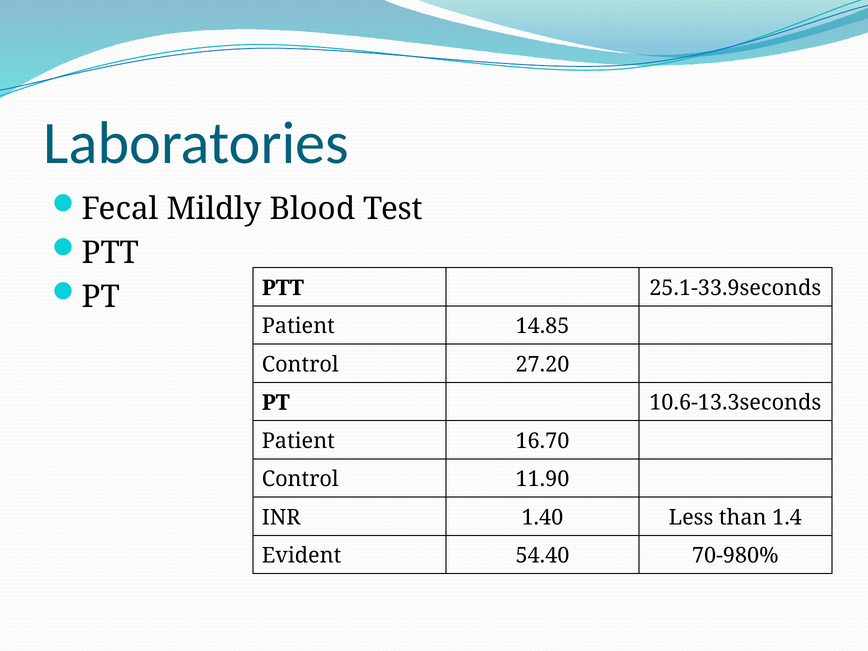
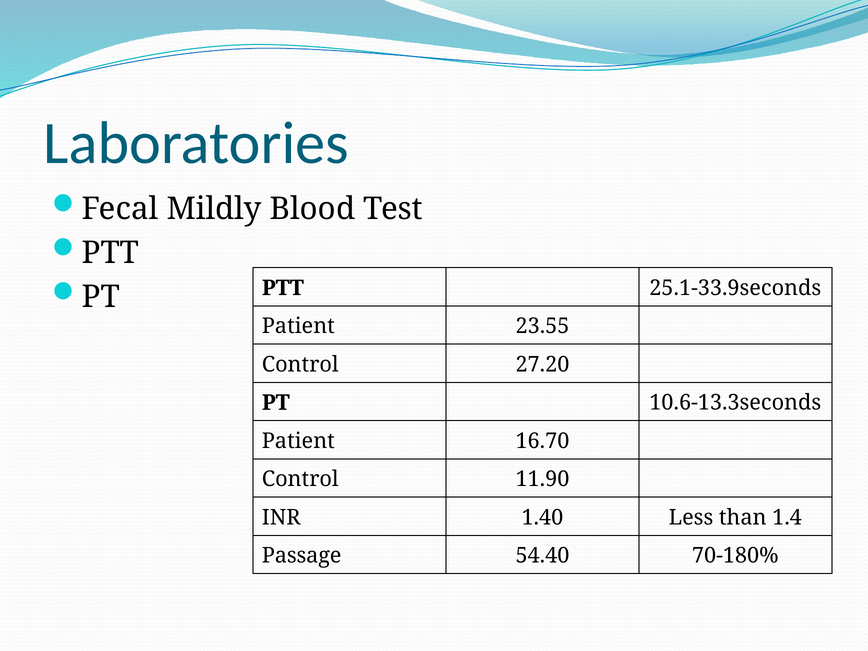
14.85: 14.85 -> 23.55
Evident: Evident -> Passage
70-980%: 70-980% -> 70-180%
